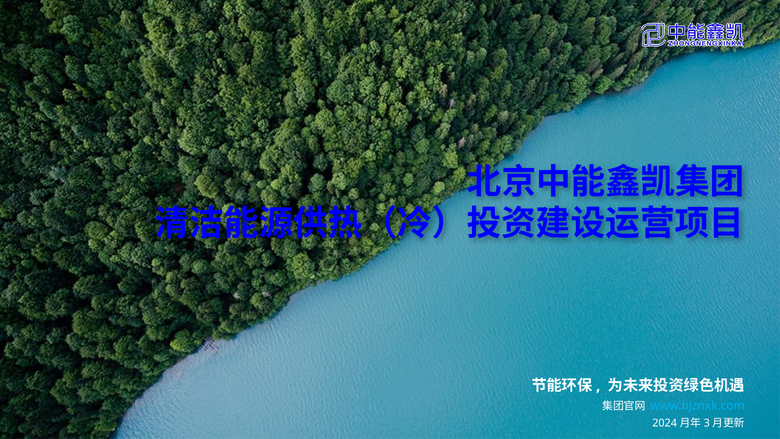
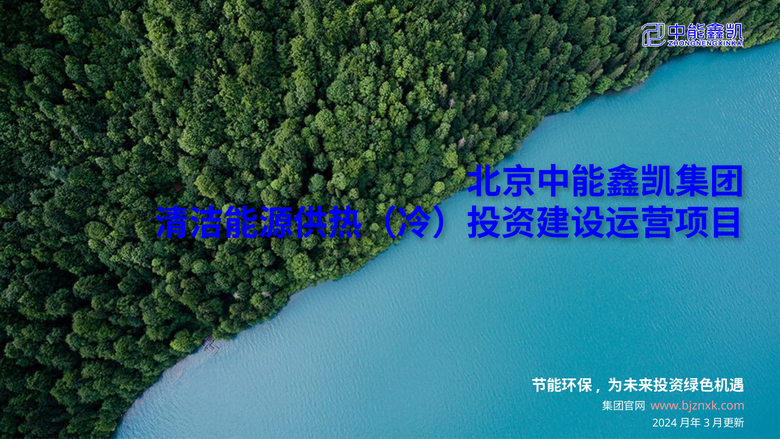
www.bjznxk.com colour: light blue -> pink
